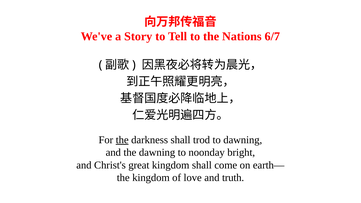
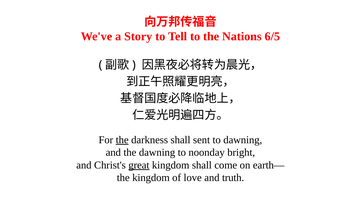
6/7: 6/7 -> 6/5
trod: trod -> sent
great underline: none -> present
